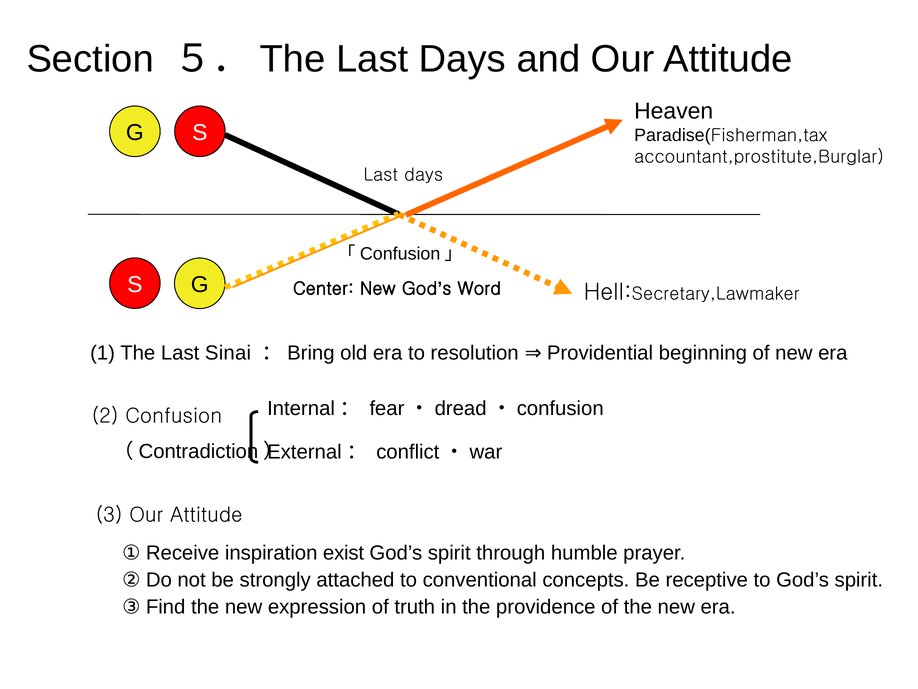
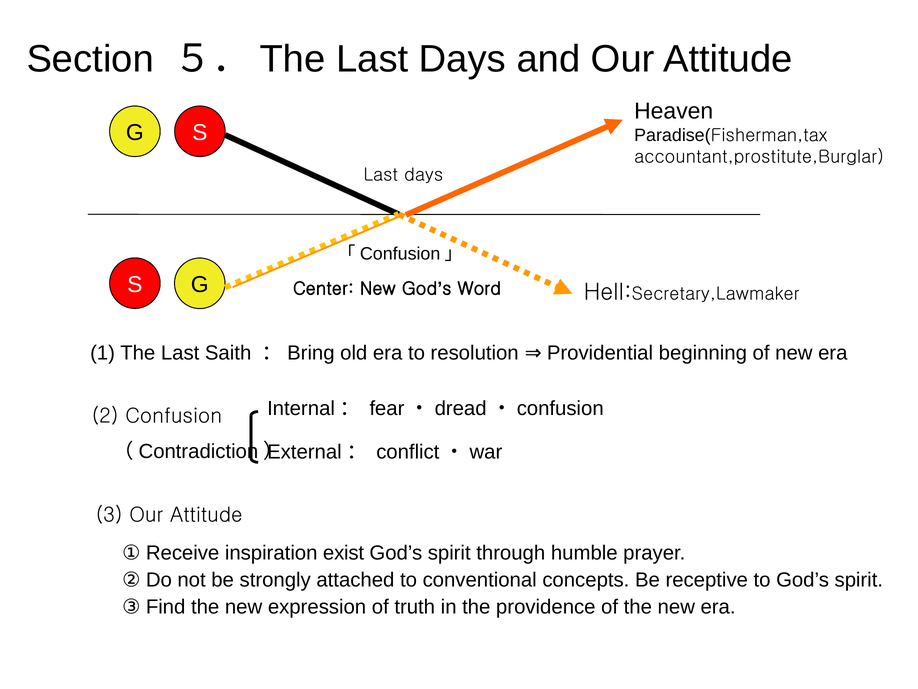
Sinai: Sinai -> Saith
